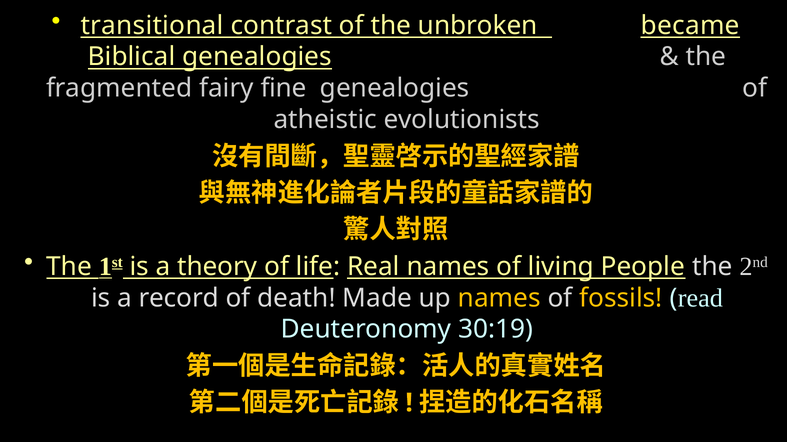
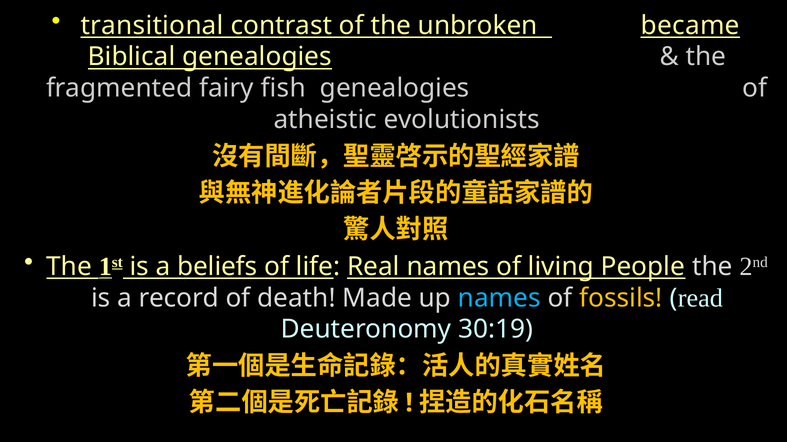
fine: fine -> fish
theory: theory -> beliefs
names at (499, 298) colour: yellow -> light blue
